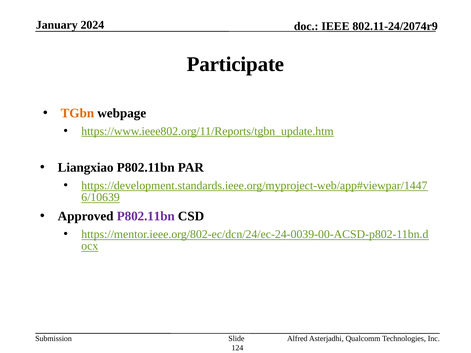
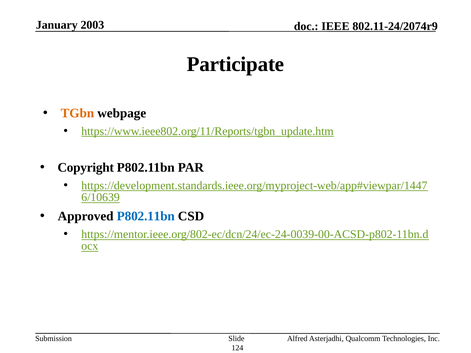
2024: 2024 -> 2003
Liangxiao: Liangxiao -> Copyright
P802.11bn at (146, 216) colour: purple -> blue
